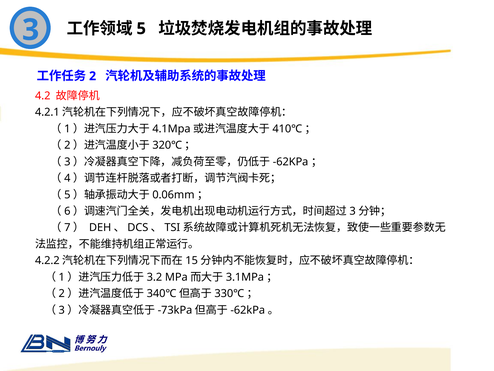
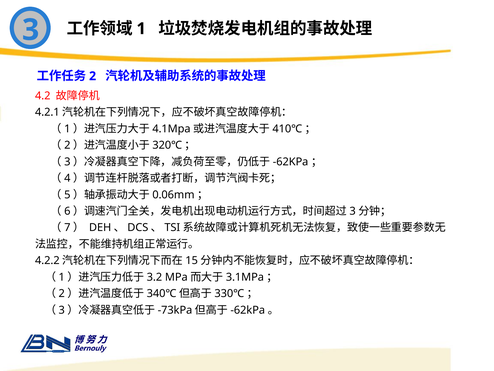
5: 5 -> 1
